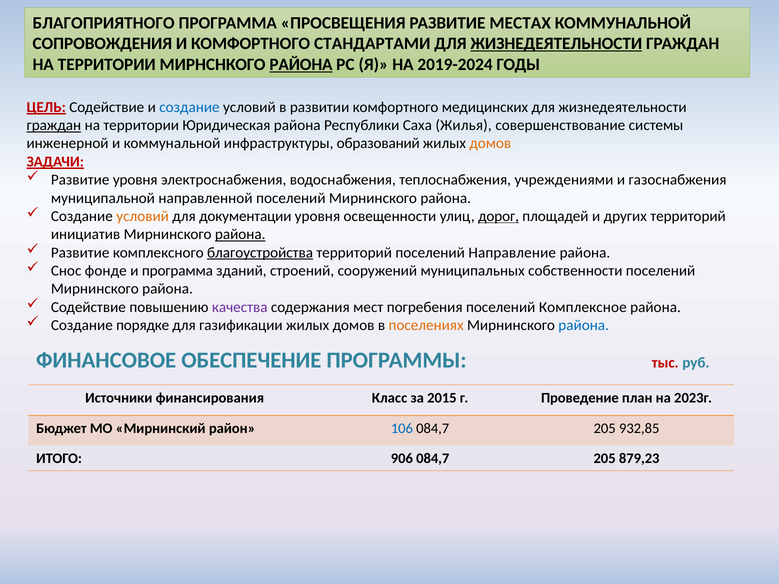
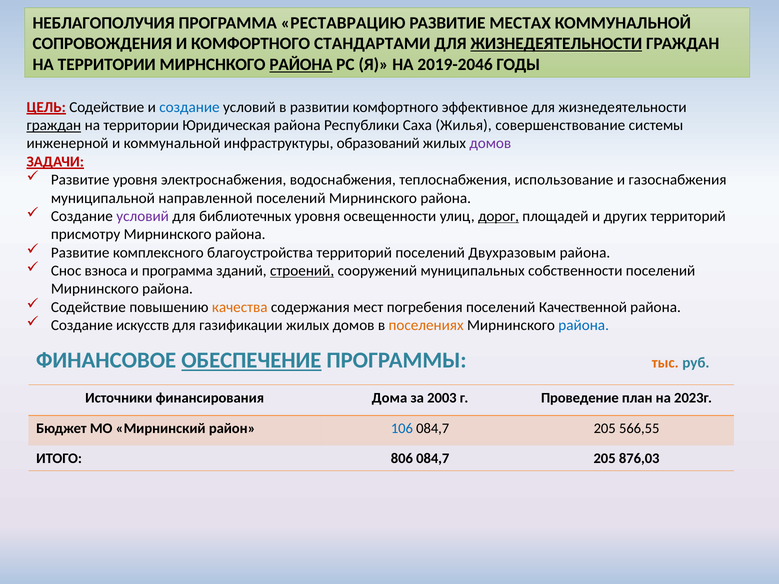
БЛАГОПРИЯТНОГО: БЛАГОПРИЯТНОГО -> НЕБЛАГОПОЛУЧИЯ
ПРОСВЕЩЕНИЯ: ПРОСВЕЩЕНИЯ -> РЕСТАВРАЦИЮ
2019-2024: 2019-2024 -> 2019-2046
медицинских: медицинских -> эффективное
домов at (490, 144) colour: orange -> purple
учреждениями: учреждениями -> использование
условий at (143, 216) colour: orange -> purple
документации: документации -> библиотечных
инициатив: инициатив -> присмотру
района at (240, 234) underline: present -> none
благоустройства underline: present -> none
Направление: Направление -> Двухразовым
фонде: фонде -> взноса
строений underline: none -> present
качества colour: purple -> orange
Комплексное: Комплексное -> Качественной
порядке: порядке -> искусств
ОБЕСПЕЧЕНИЕ underline: none -> present
тыс colour: red -> orange
Класс: Класс -> Дома
2015: 2015 -> 2003
932,85: 932,85 -> 566,55
906: 906 -> 806
879,23: 879,23 -> 876,03
